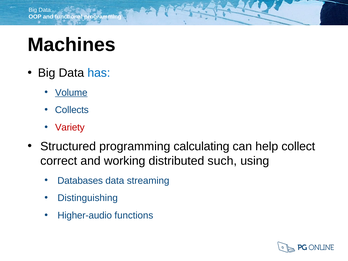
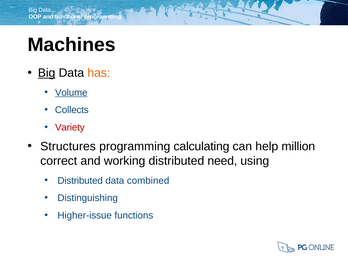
Big at (47, 73) underline: none -> present
has colour: blue -> orange
Structured: Structured -> Structures
collect: collect -> million
such: such -> need
Databases at (80, 181): Databases -> Distributed
streaming: streaming -> combined
Higher-audio: Higher-audio -> Higher-issue
